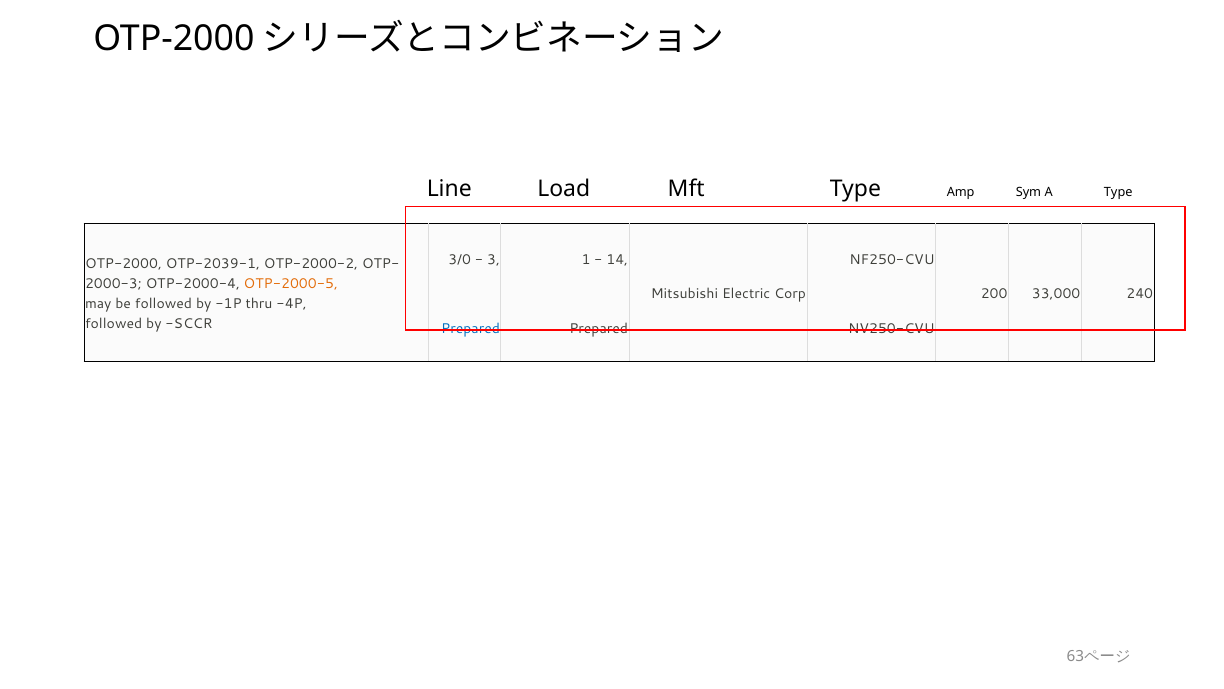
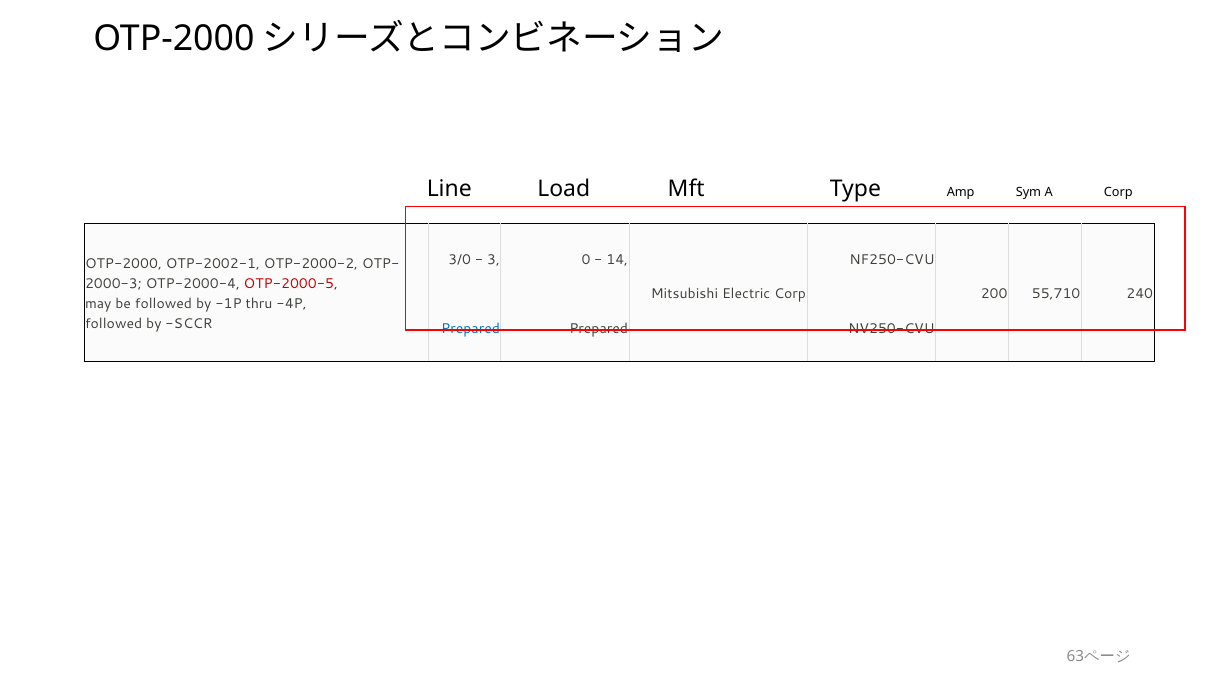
A Type: Type -> Corp
1: 1 -> 0
OTP-2039-1: OTP-2039-1 -> OTP-2002-1
OTP-2000-5 colour: orange -> red
33,000: 33,000 -> 55,710
